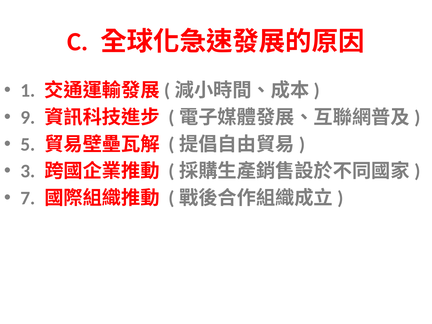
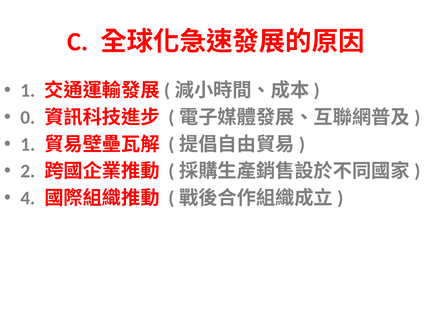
9: 9 -> 0
5 at (28, 144): 5 -> 1
3: 3 -> 2
7: 7 -> 4
